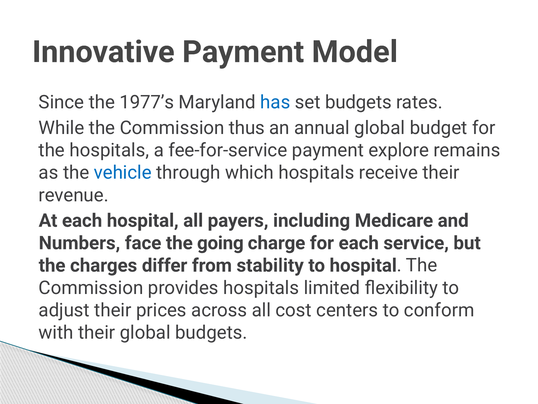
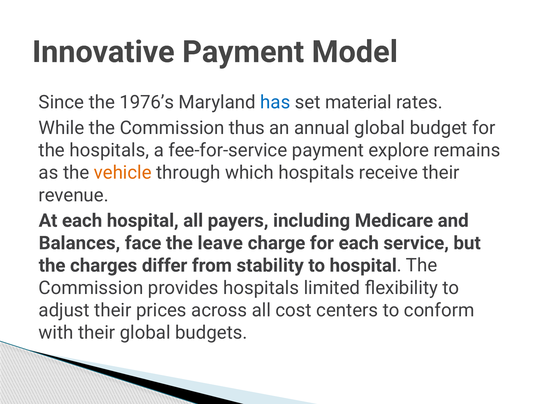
1977’s: 1977’s -> 1976’s
set budgets: budgets -> material
vehicle colour: blue -> orange
Numbers: Numbers -> Balances
going: going -> leave
